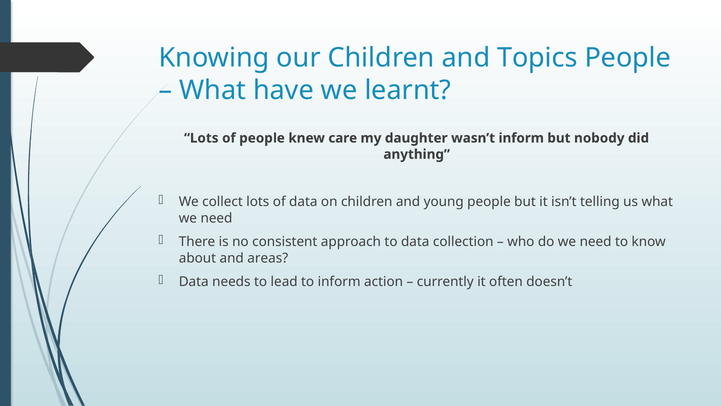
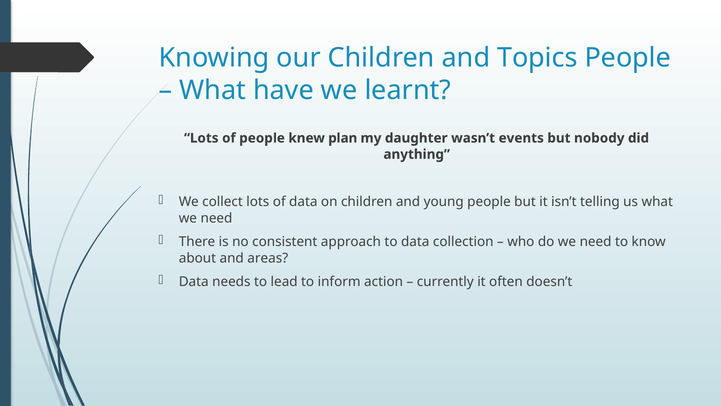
care: care -> plan
wasn’t inform: inform -> events
